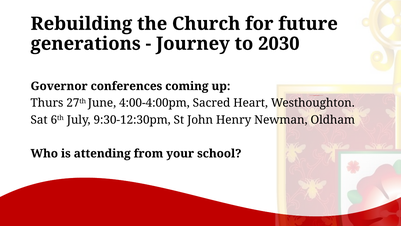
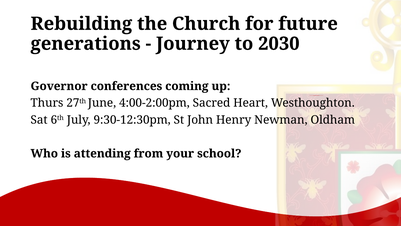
4:00-4:00pm: 4:00-4:00pm -> 4:00-2:00pm
